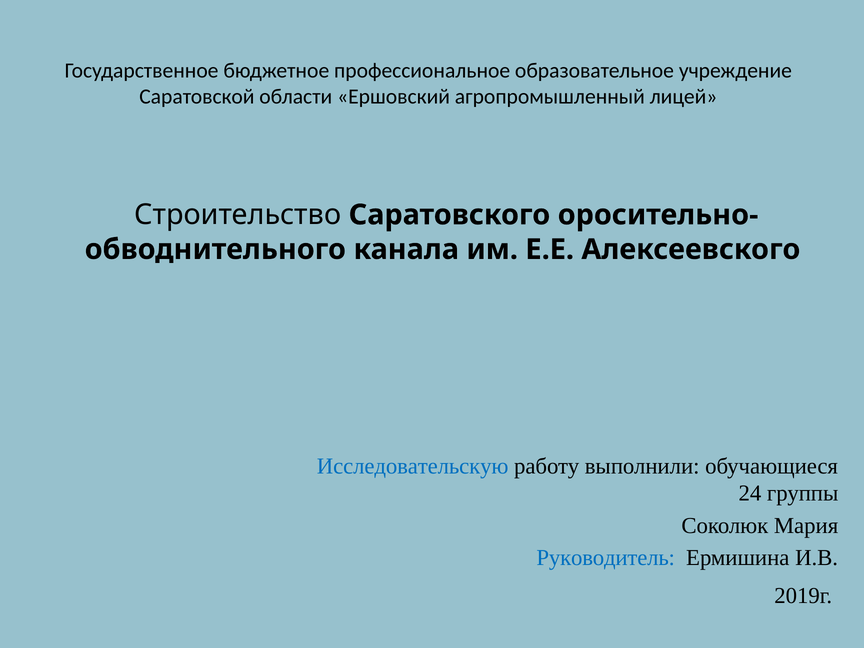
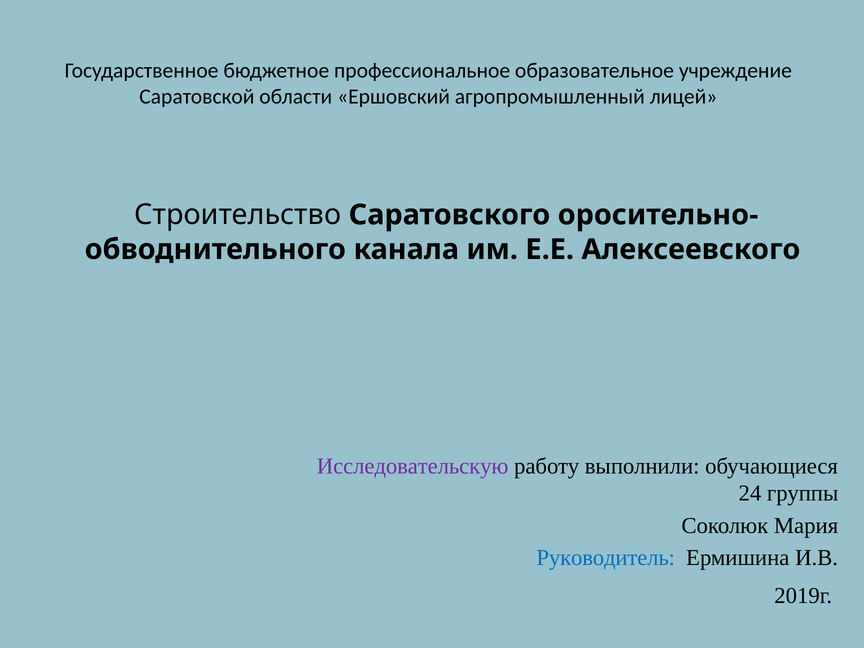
Исследовательскую colour: blue -> purple
